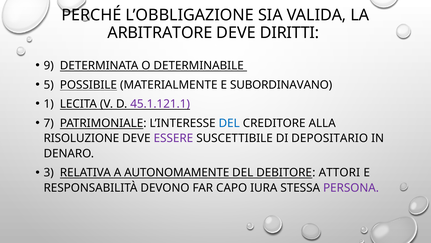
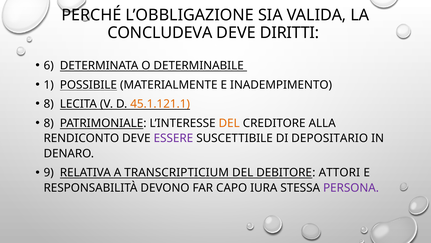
ARBITRATORE: ARBITRATORE -> CONCLUDEVA
9: 9 -> 6
5: 5 -> 1
SUBORDINAVANO: SUBORDINAVANO -> INADEMPIMENTO
1 at (49, 104): 1 -> 8
45.1.121.1 colour: purple -> orange
7 at (49, 123): 7 -> 8
DEL at (229, 123) colour: blue -> orange
RISOLUZIONE: RISOLUZIONE -> RENDICONTO
3: 3 -> 9
AUTONOMAMENTE: AUTONOMAMENTE -> TRANSCRIPTICIUM
